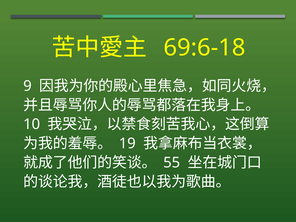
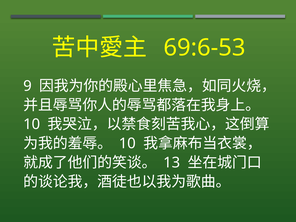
69:6-18: 69:6-18 -> 69:6-53
19 at (127, 143): 19 -> 10
55: 55 -> 13
